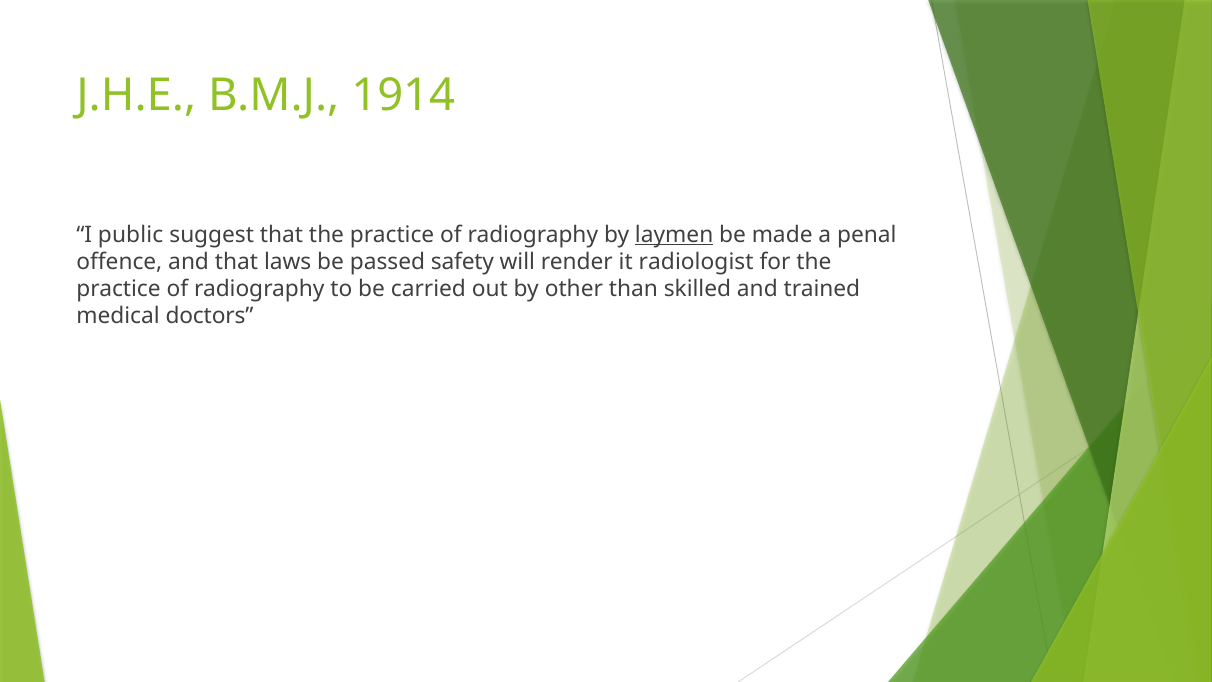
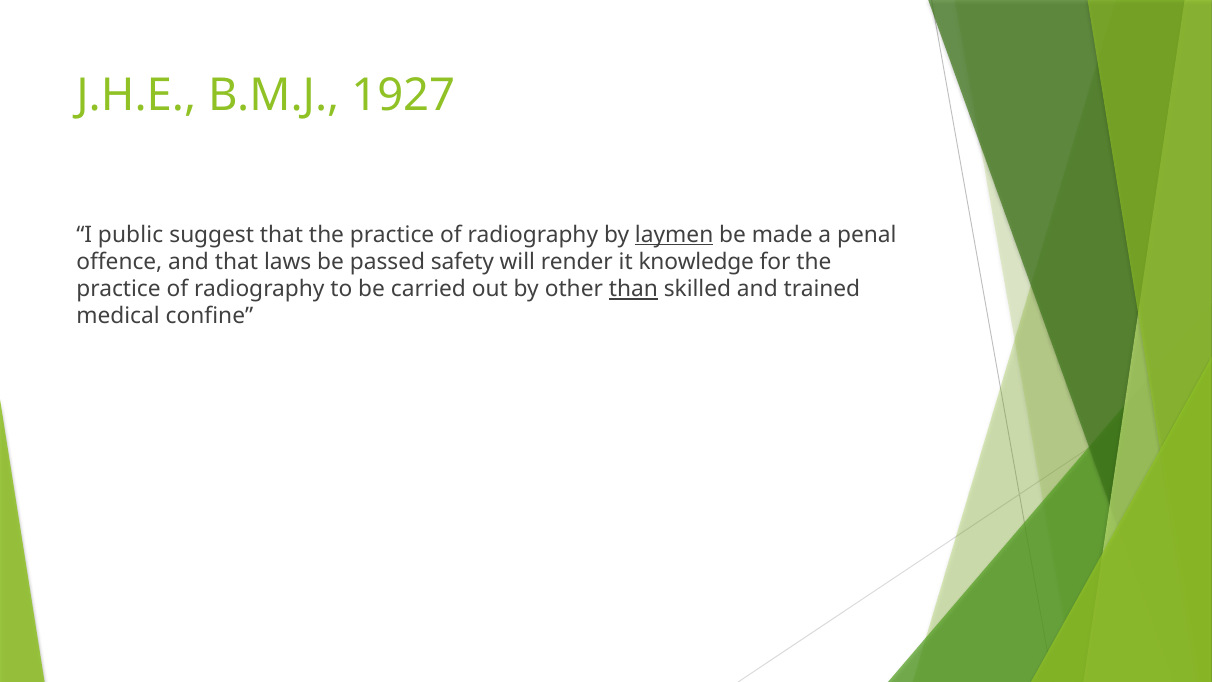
1914: 1914 -> 1927
radiologist: radiologist -> knowledge
than underline: none -> present
doctors: doctors -> confine
